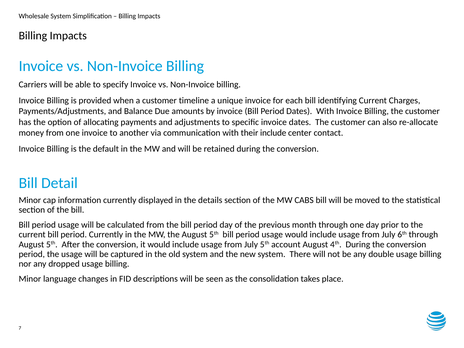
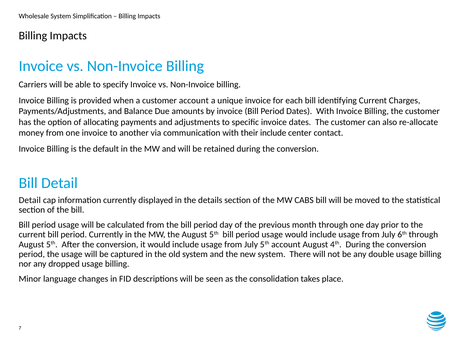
customer timeline: timeline -> account
Minor at (30, 200): Minor -> Detail
